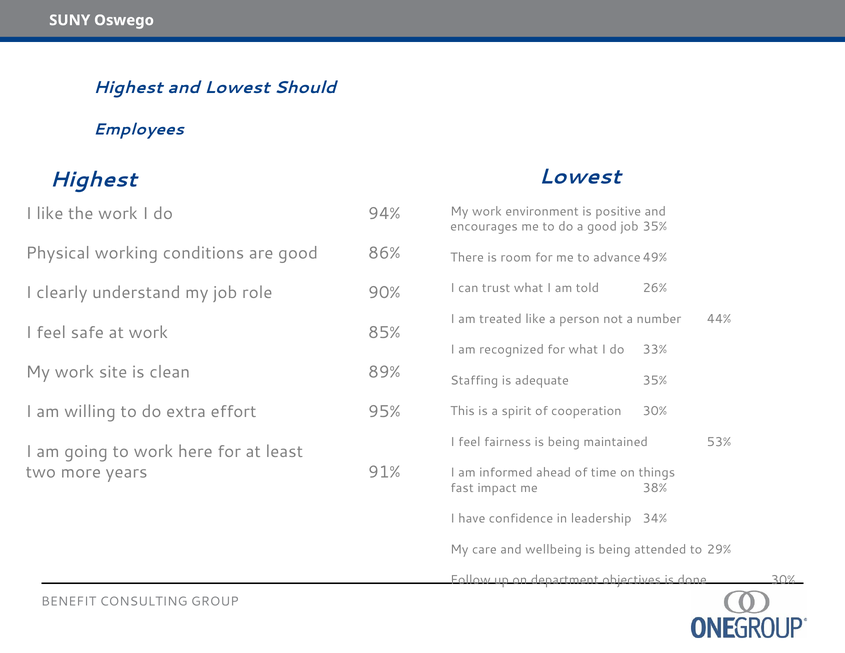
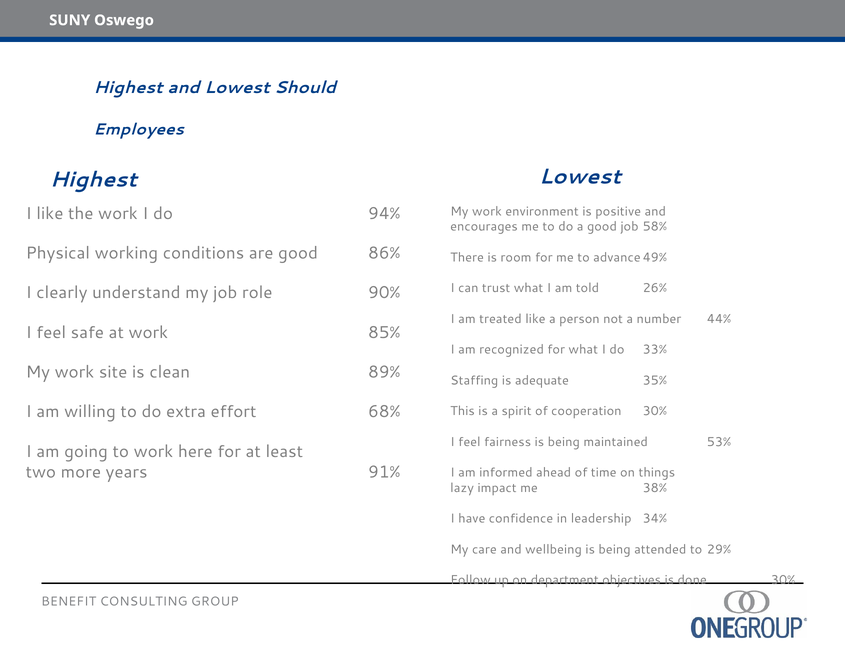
job 35%: 35% -> 58%
95%: 95% -> 68%
fast: fast -> lazy
